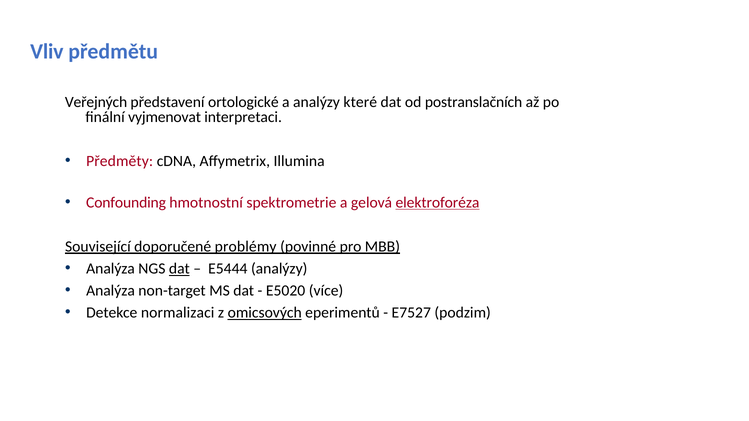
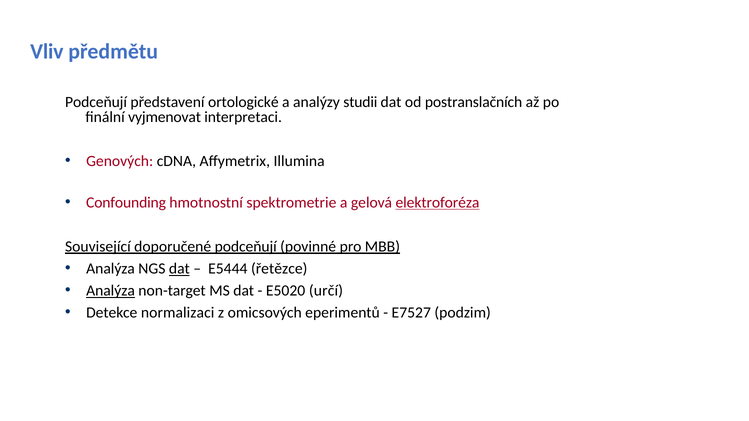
Veřejných at (96, 102): Veřejných -> Podceňují
které: které -> studii
Předměty: Předměty -> Genových
doporučené problémy: problémy -> podceňují
E5444 analýzy: analýzy -> řetězce
Analýza at (111, 291) underline: none -> present
více: více -> určí
omicsových underline: present -> none
